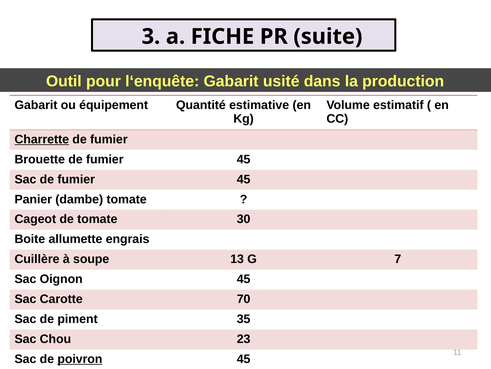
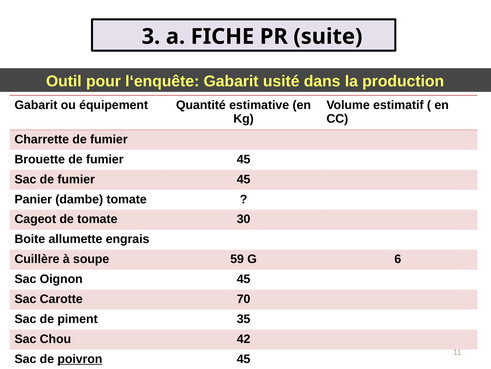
Charrette underline: present -> none
13: 13 -> 59
7: 7 -> 6
23: 23 -> 42
